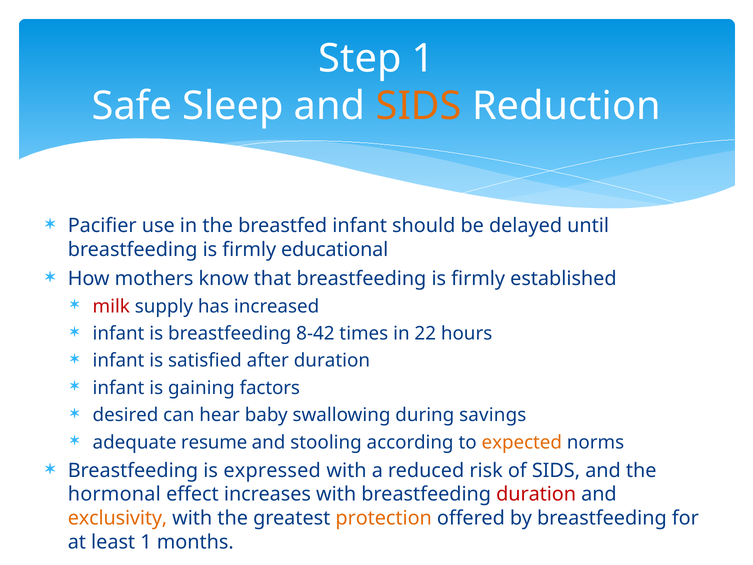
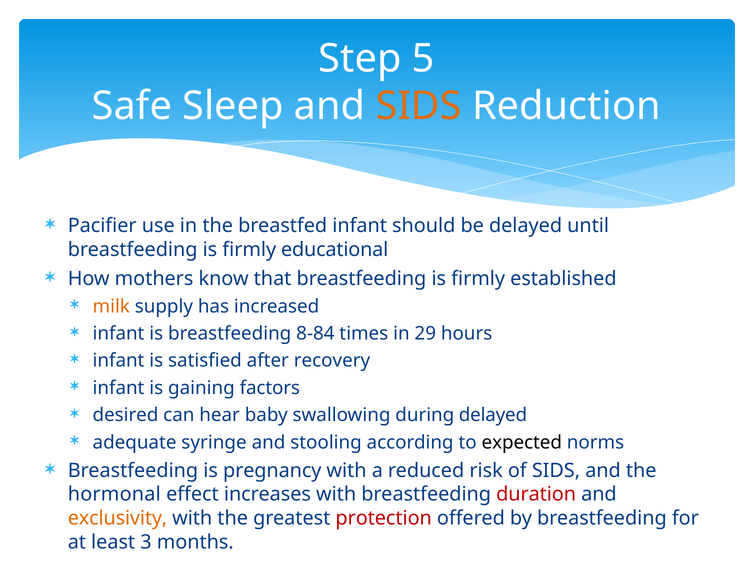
Step 1: 1 -> 5
milk colour: red -> orange
8-42: 8-42 -> 8-84
22: 22 -> 29
after duration: duration -> recovery
during savings: savings -> delayed
resume: resume -> syringe
expected colour: orange -> black
expressed: expressed -> pregnancy
protection colour: orange -> red
least 1: 1 -> 3
